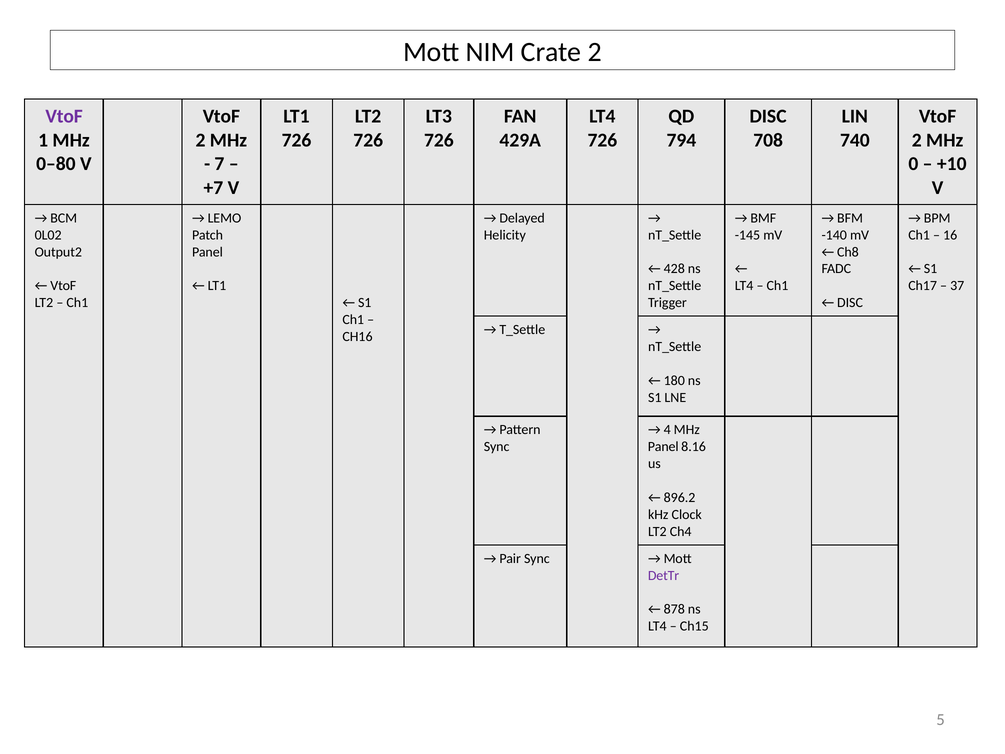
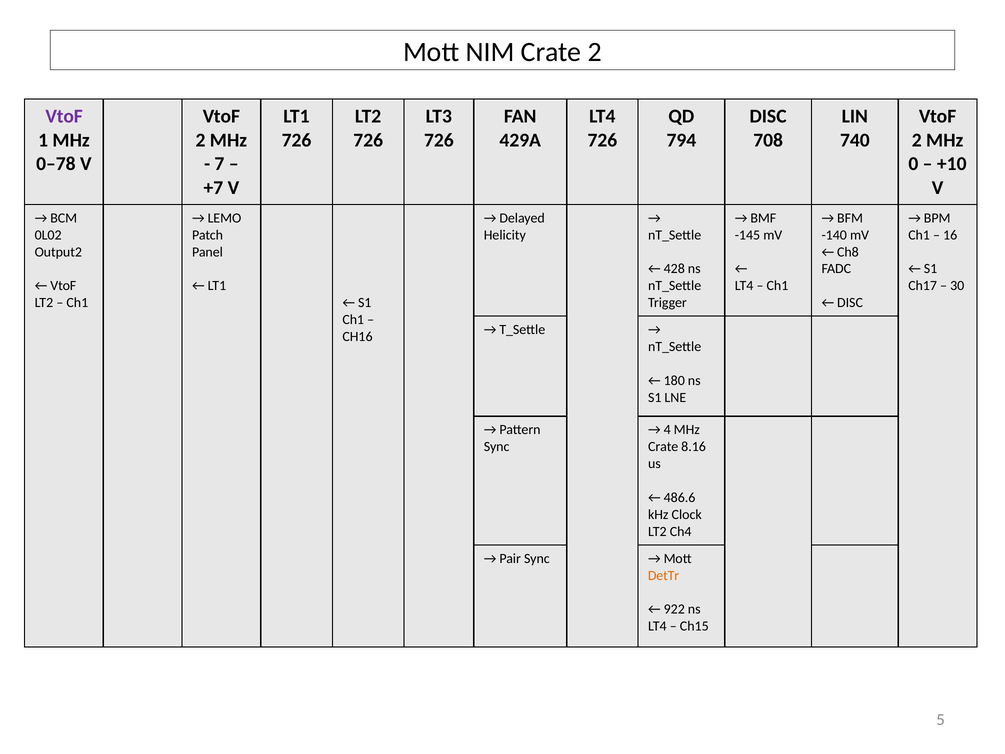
0–80: 0–80 -> 0–78
37: 37 -> 30
Panel at (663, 447): Panel -> Crate
896.2: 896.2 -> 486.6
DetTr colour: purple -> orange
878: 878 -> 922
